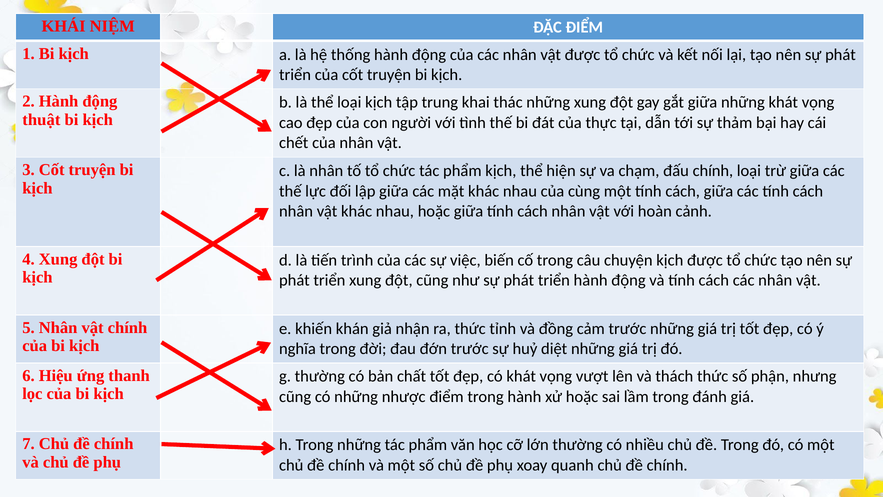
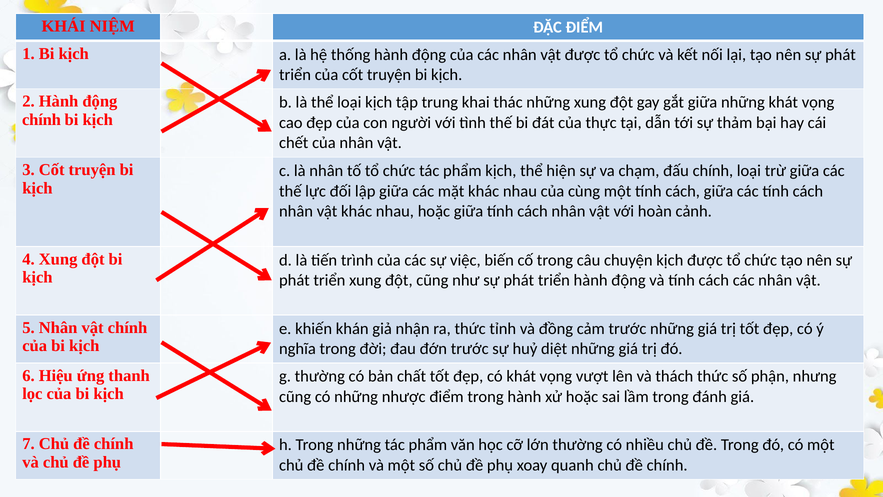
thuật at (41, 120): thuật -> chính
